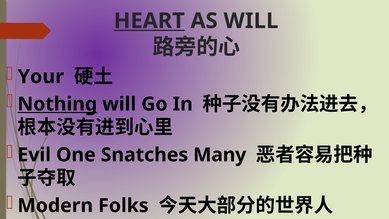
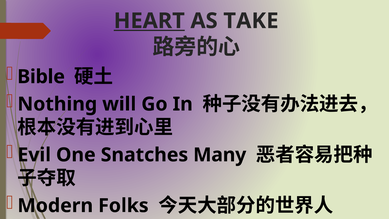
AS WILL: WILL -> TAKE
Your: Your -> Bible
Nothing underline: present -> none
